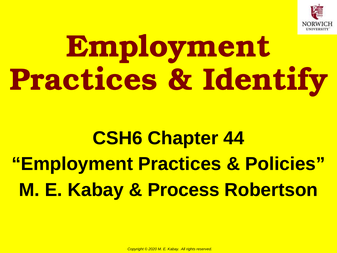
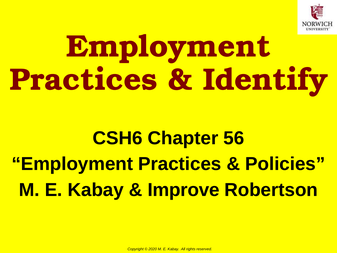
44: 44 -> 56
Process: Process -> Improve
